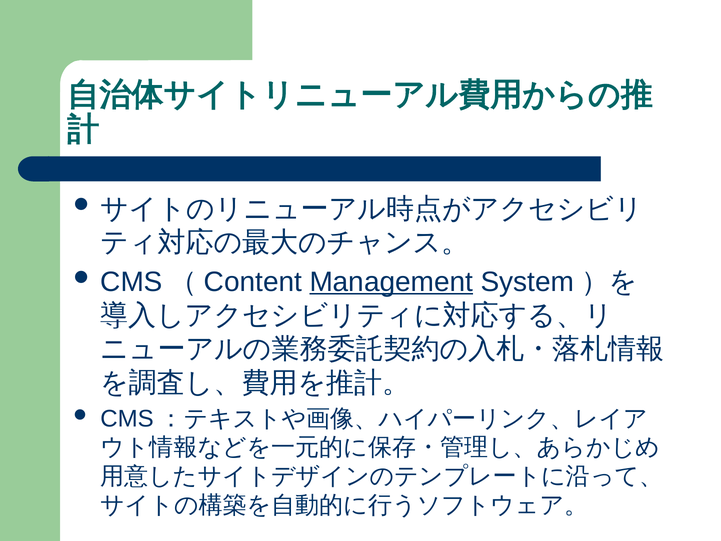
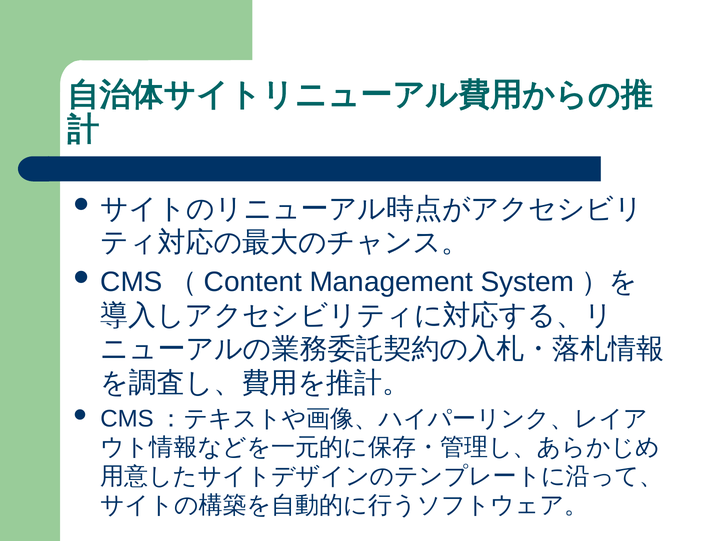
Management underline: present -> none
